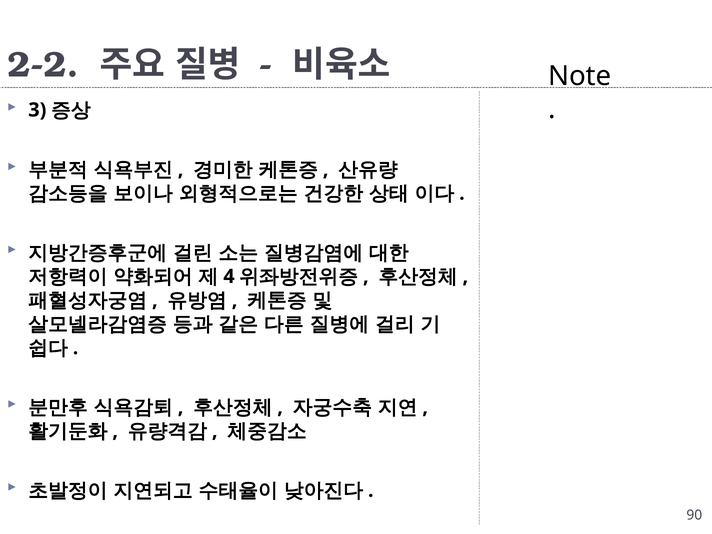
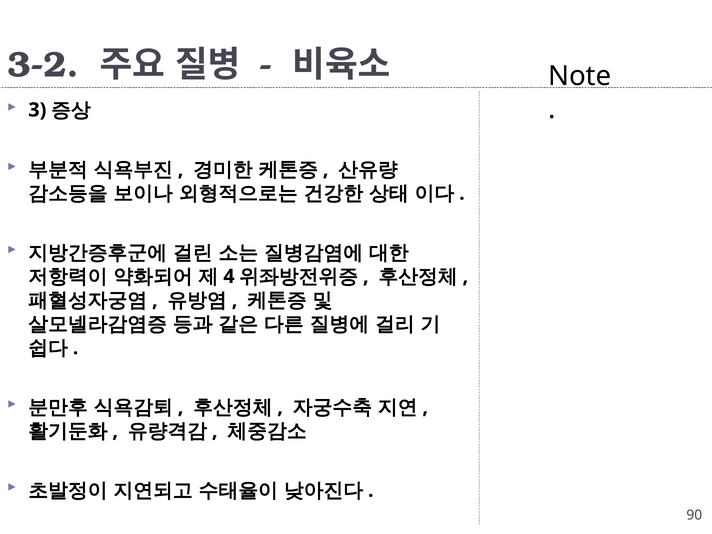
2-2: 2-2 -> 3-2
